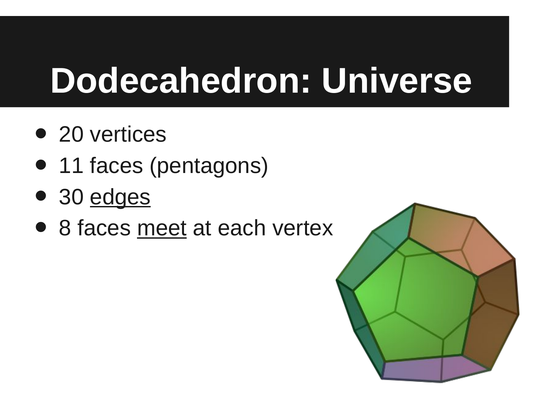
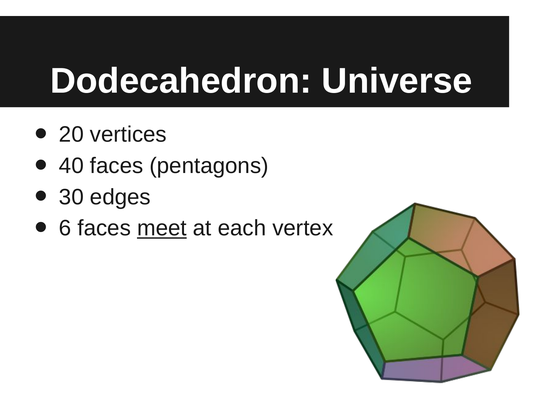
11: 11 -> 40
edges underline: present -> none
8: 8 -> 6
